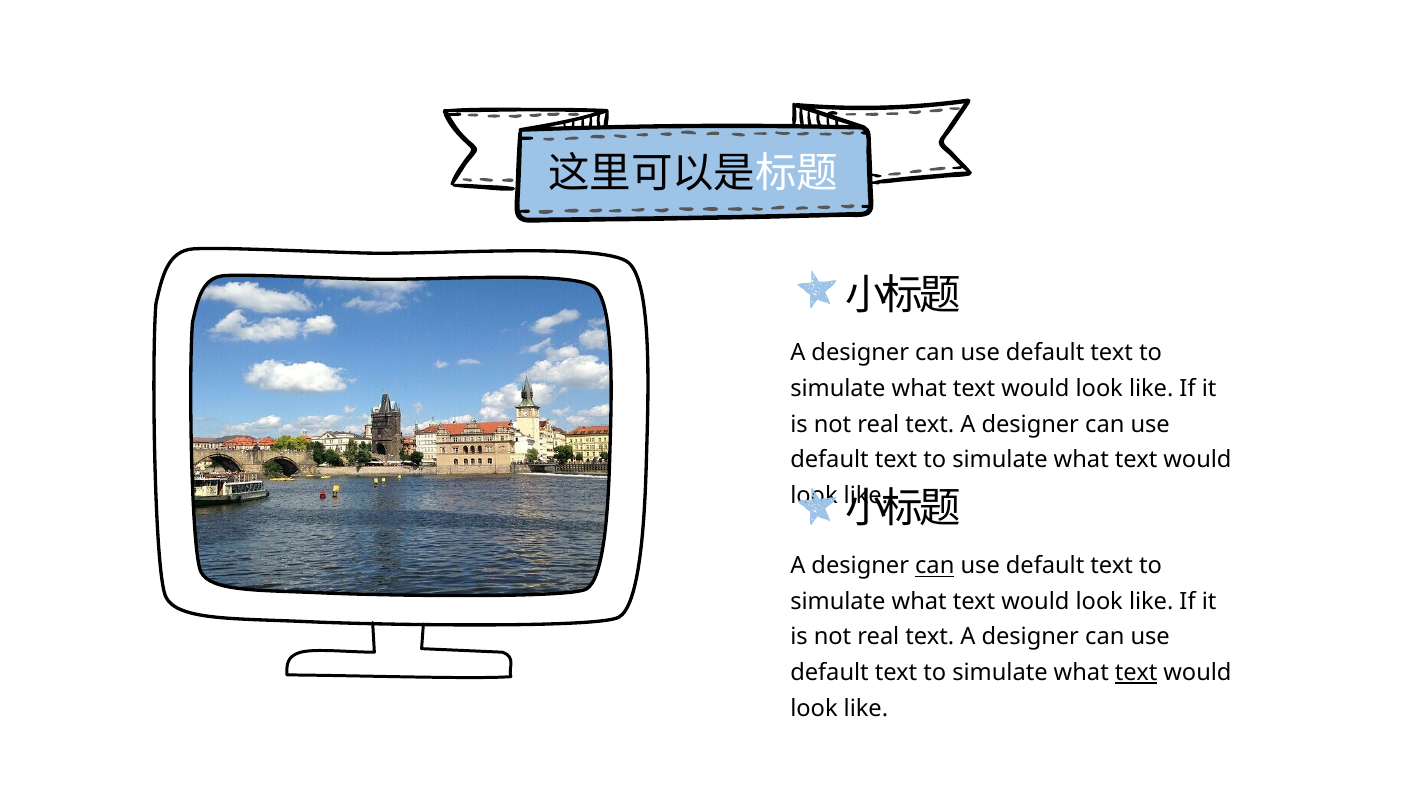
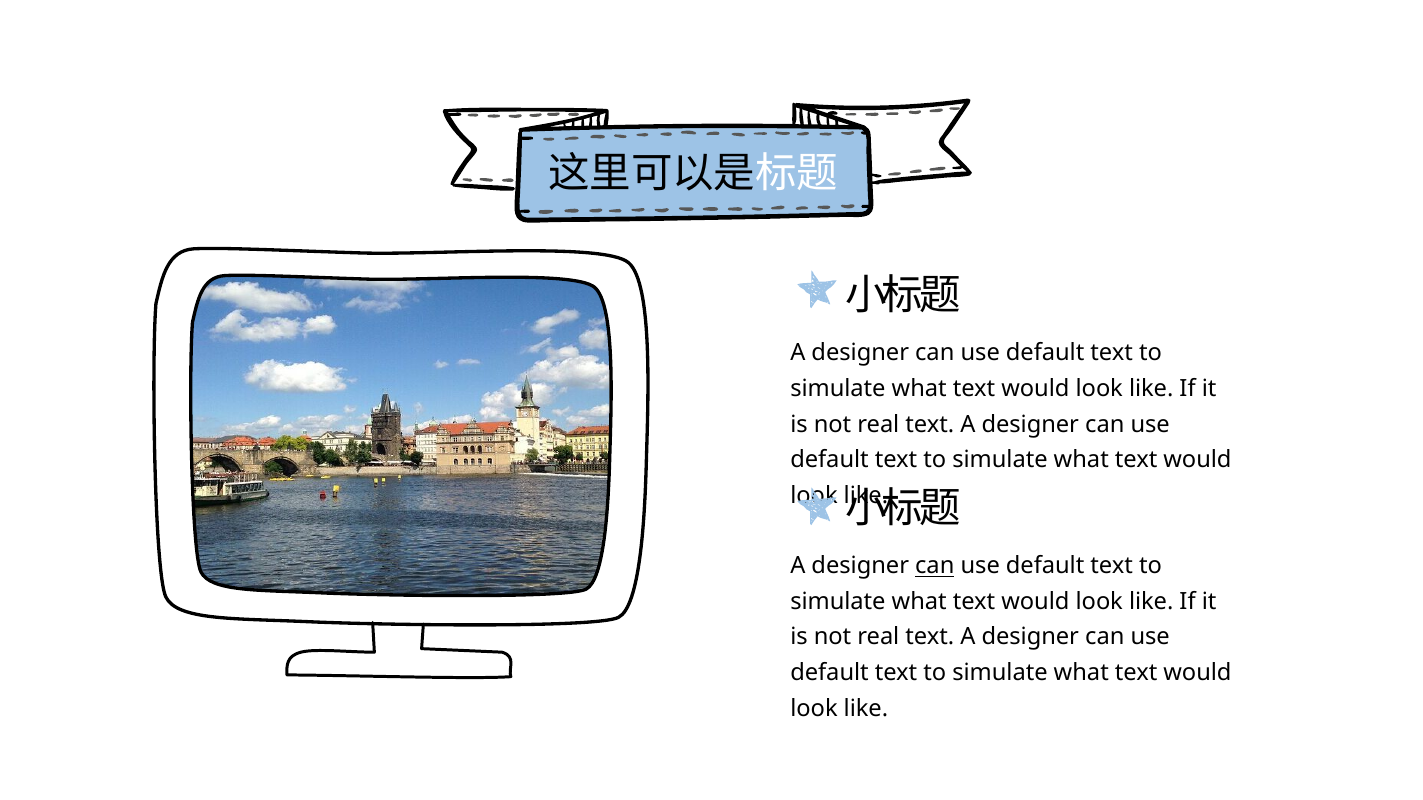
text at (1136, 673) underline: present -> none
